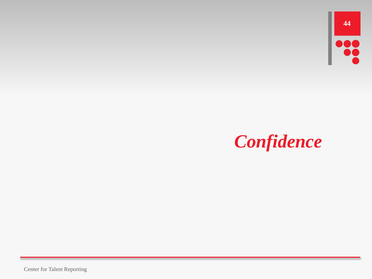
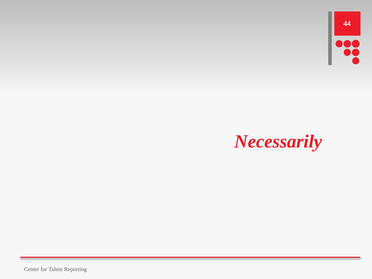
Confidence: Confidence -> Necessarily
